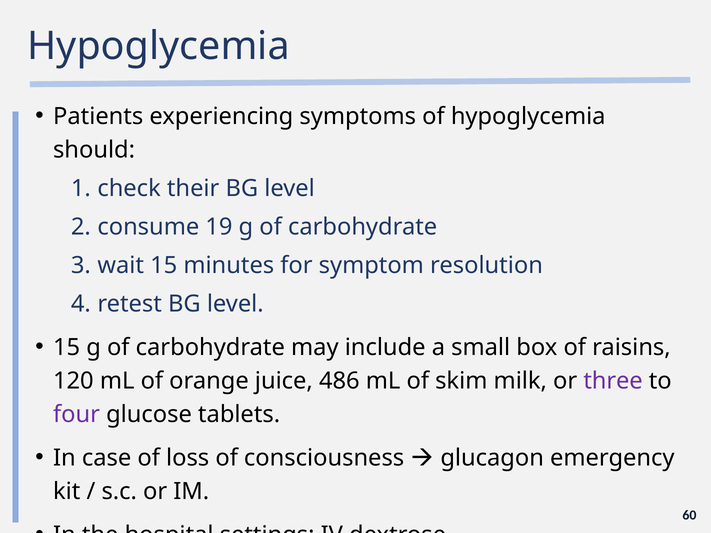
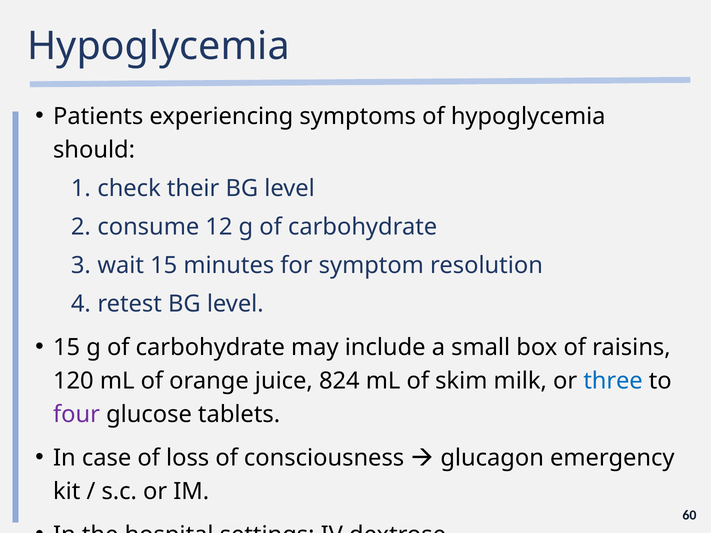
19: 19 -> 12
486: 486 -> 824
three colour: purple -> blue
